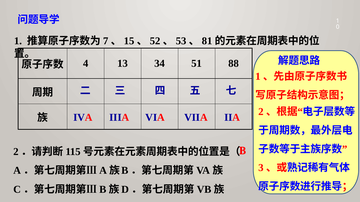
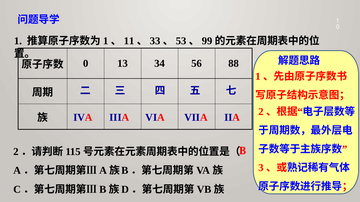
7 at (106, 41): 7 -> 1
15: 15 -> 11
52: 52 -> 33
81: 81 -> 99
4 at (86, 64): 4 -> 0
51: 51 -> 56
